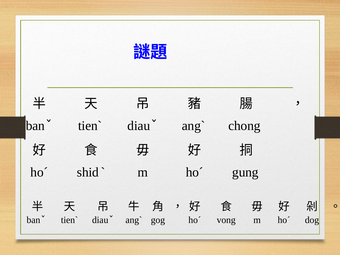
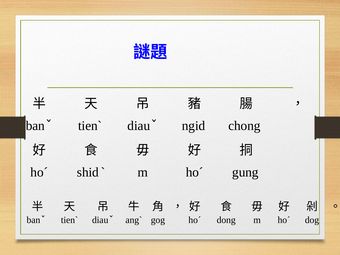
angˋ at (194, 126): angˋ -> ngid
vong: vong -> dong
